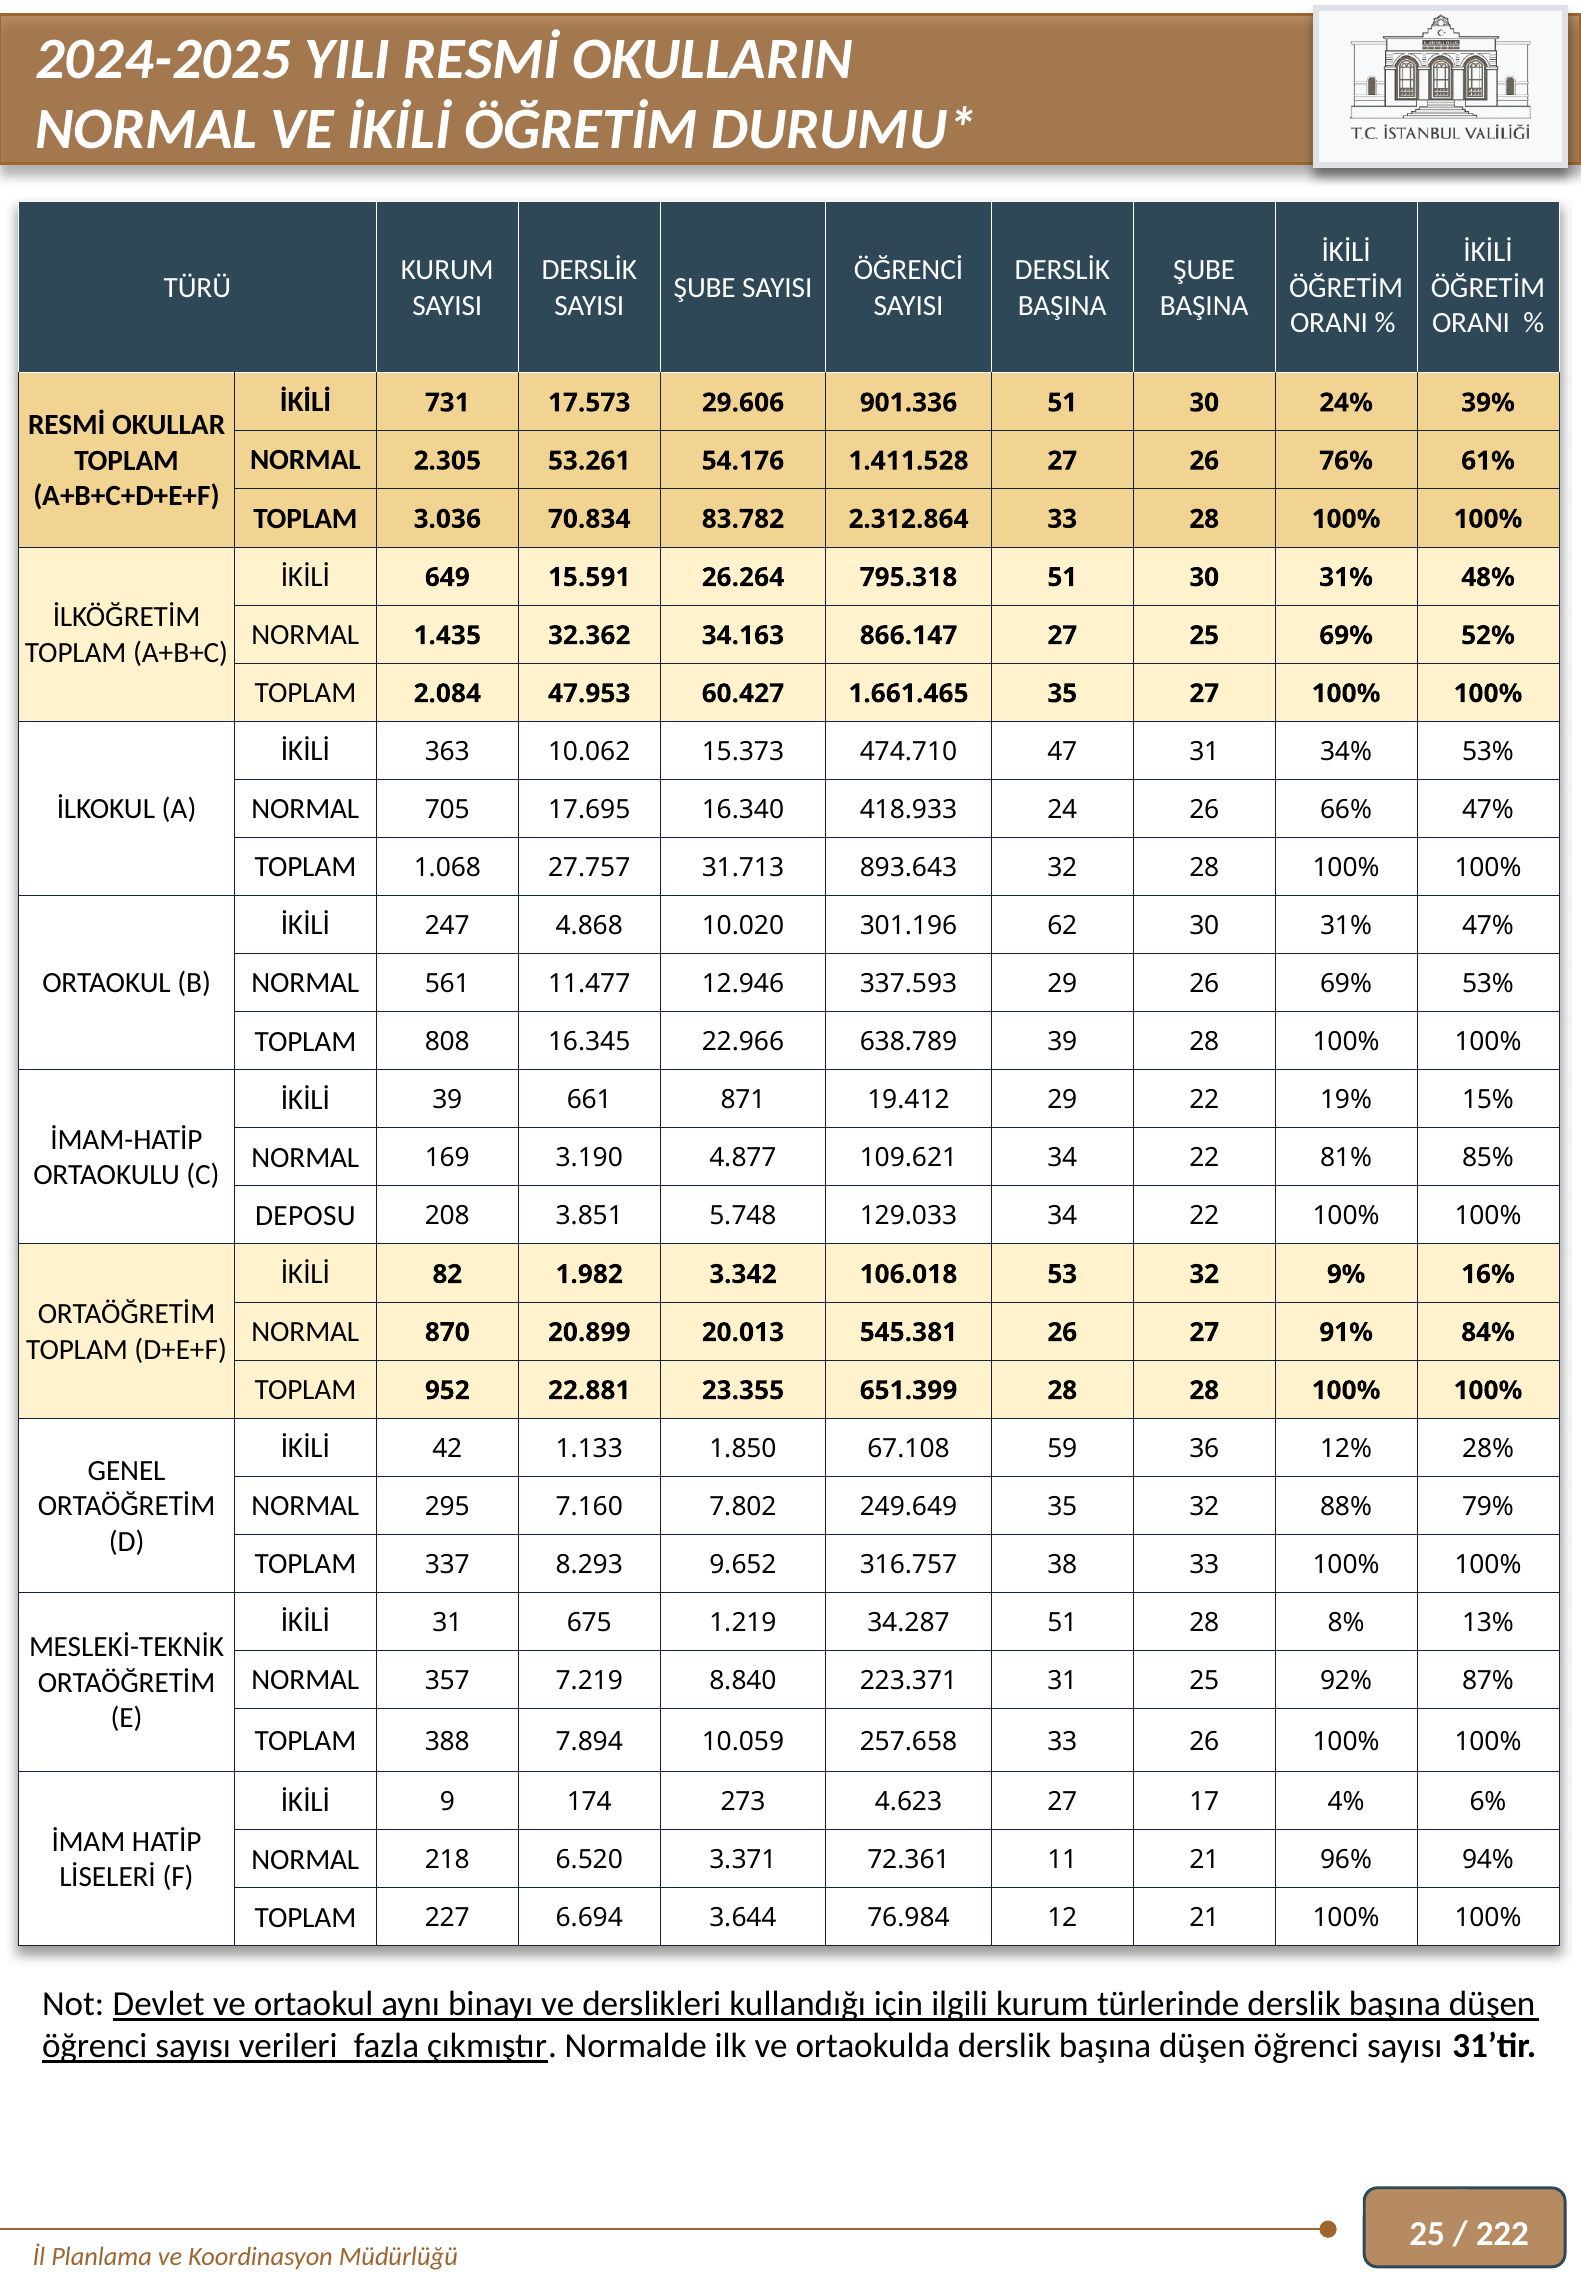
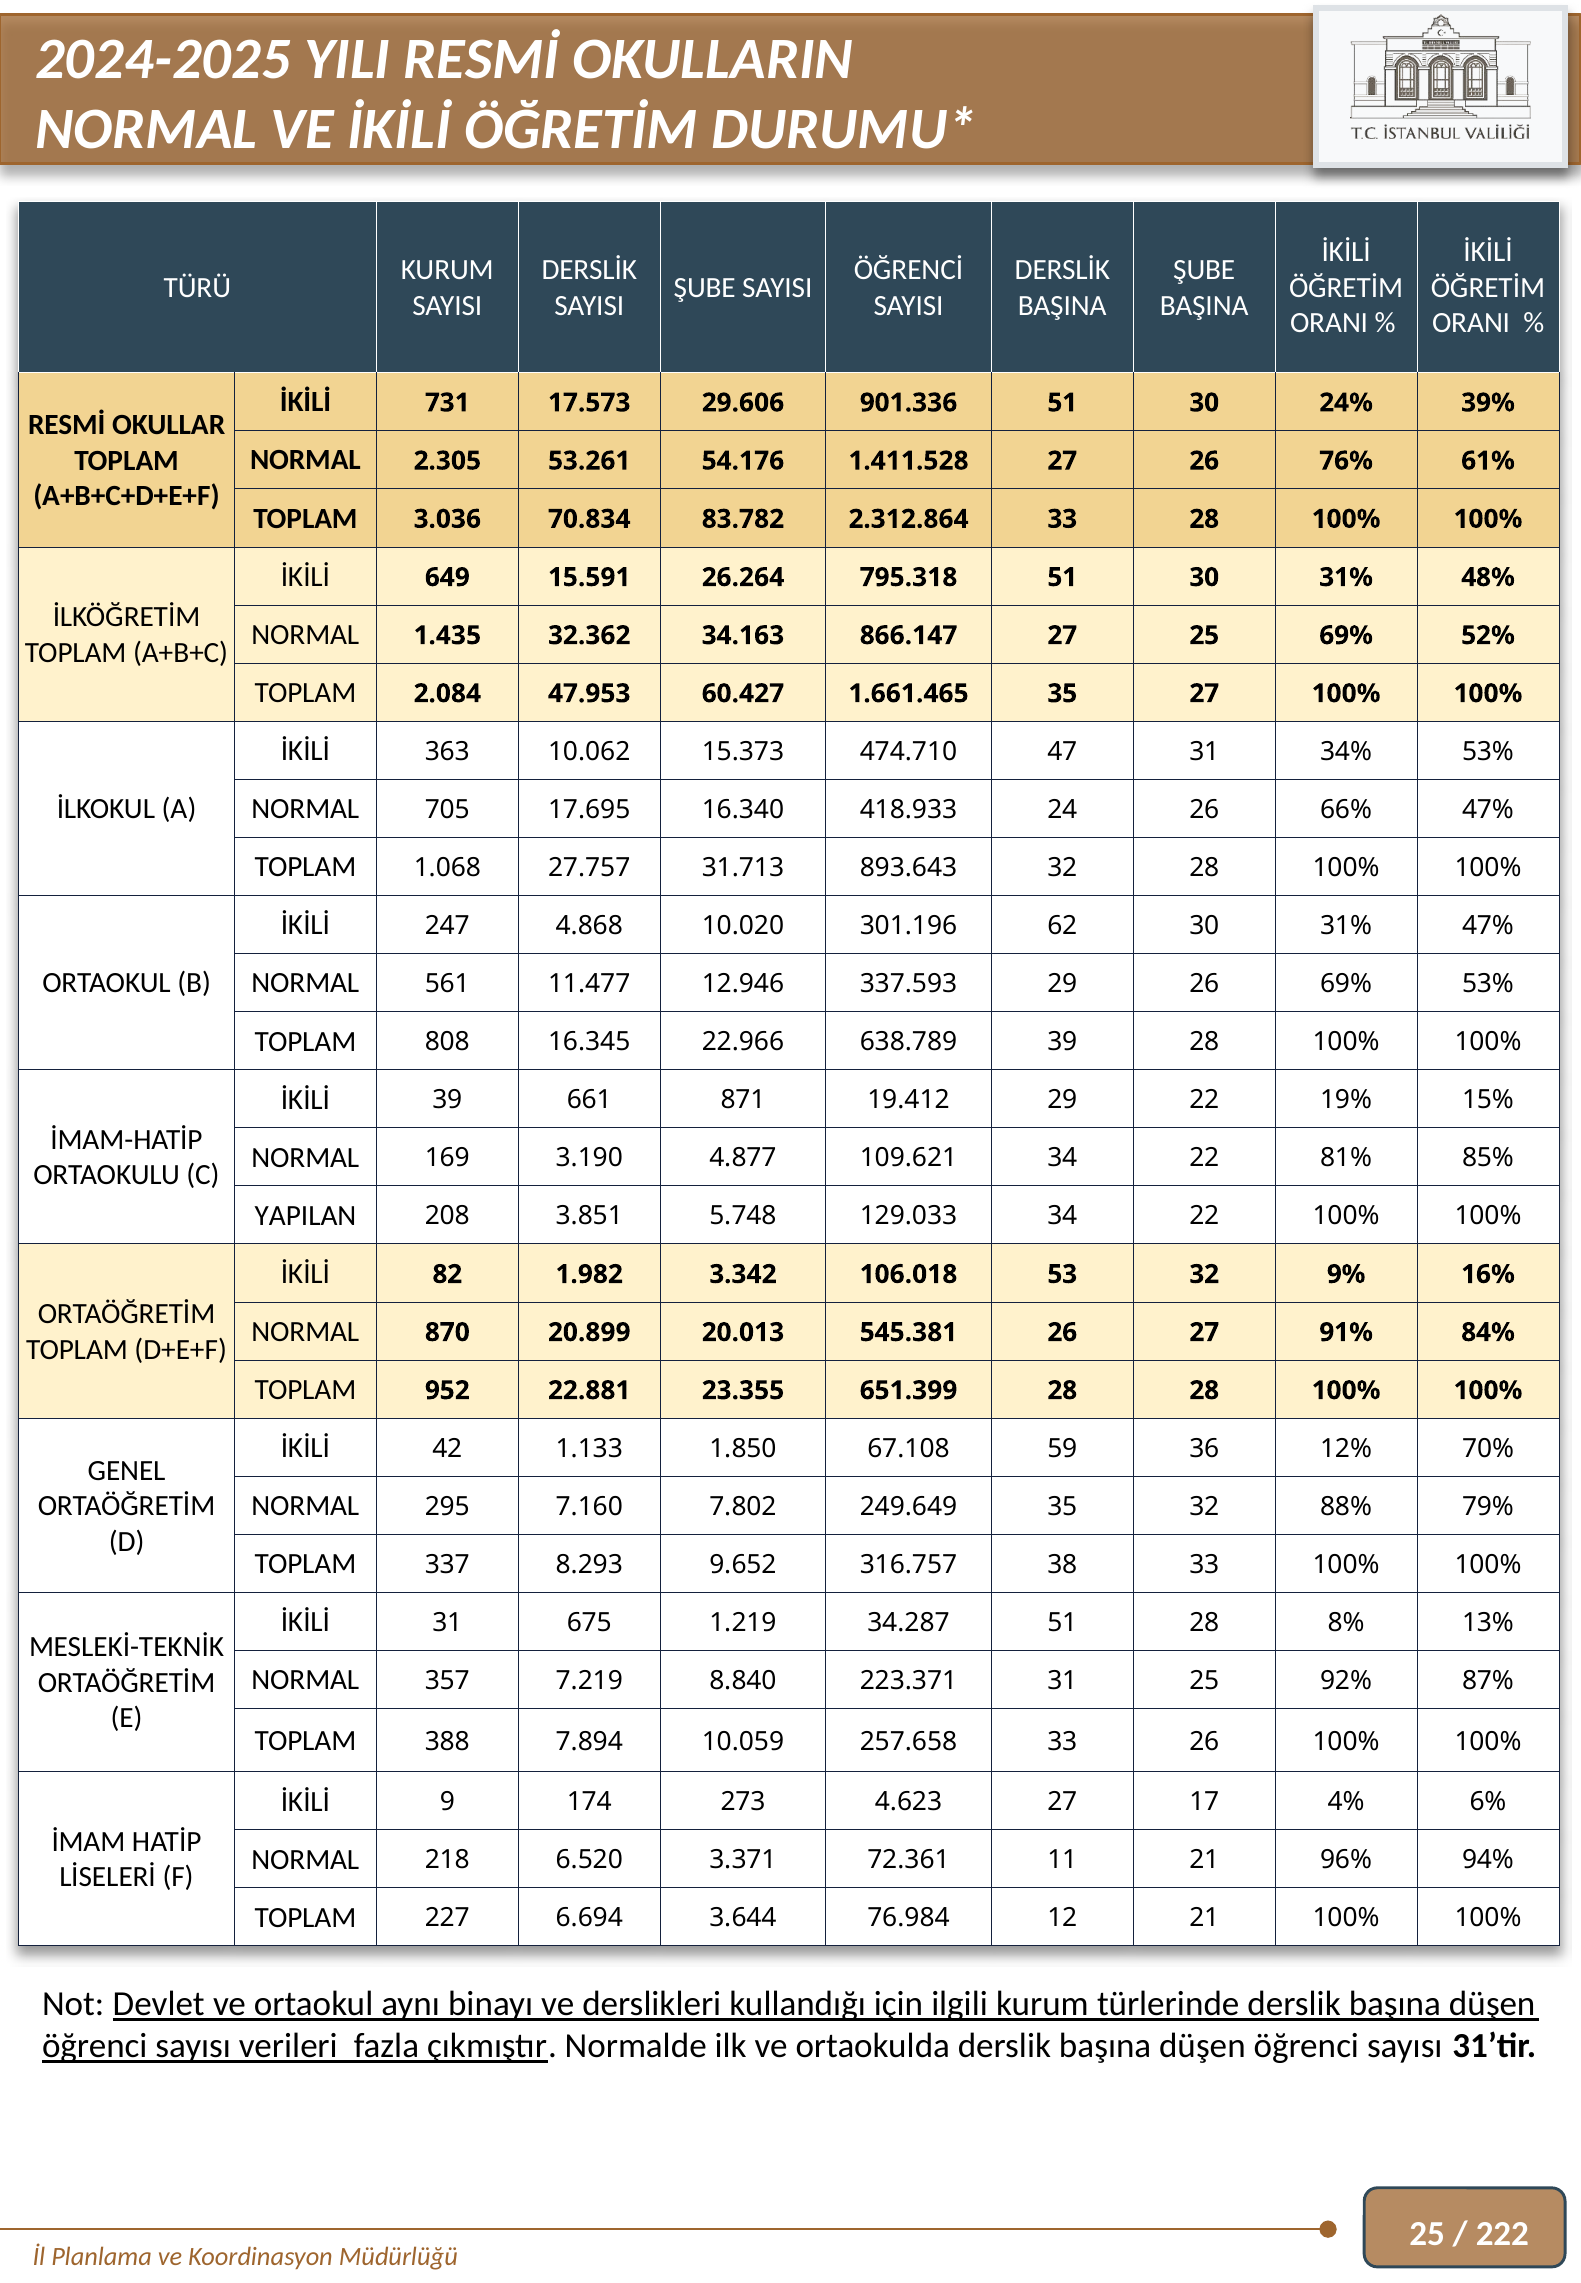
DEPOSU: DEPOSU -> YAPILAN
28%: 28% -> 70%
